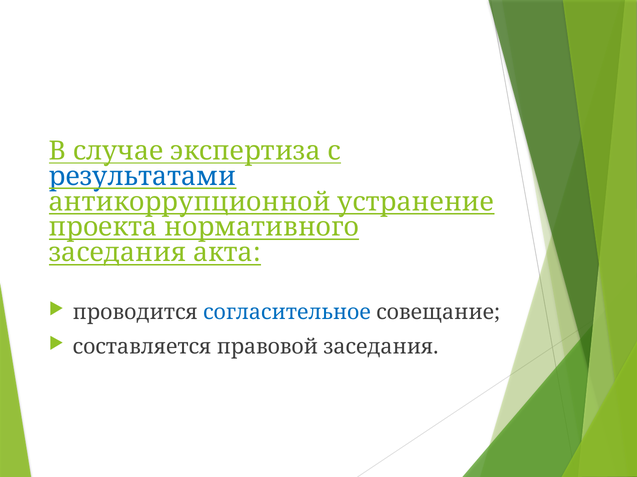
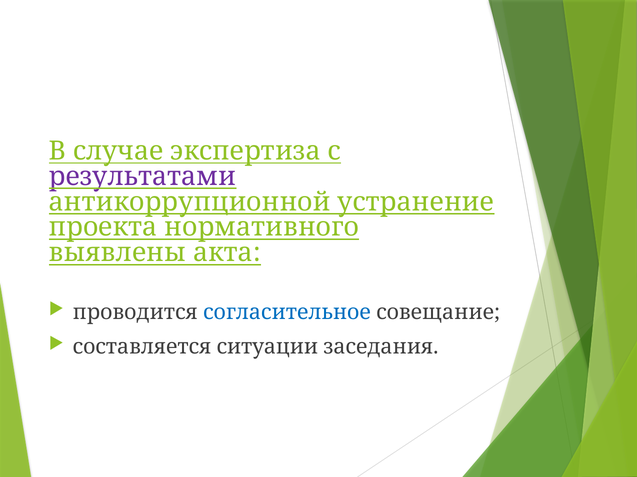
результатами colour: blue -> purple
заседания at (117, 253): заседания -> выявлены
правовой: правовой -> ситуации
